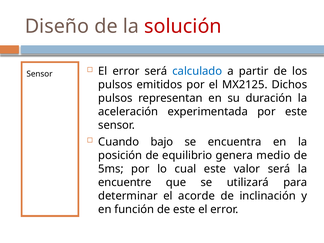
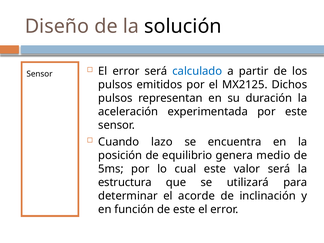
solución colour: red -> black
bajo: bajo -> lazo
encuentre: encuentre -> estructura
